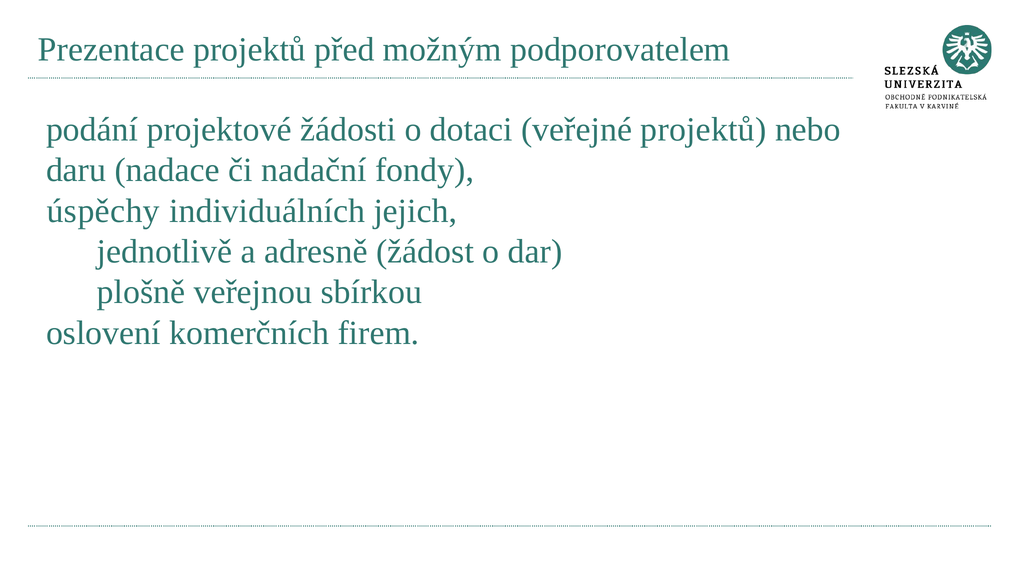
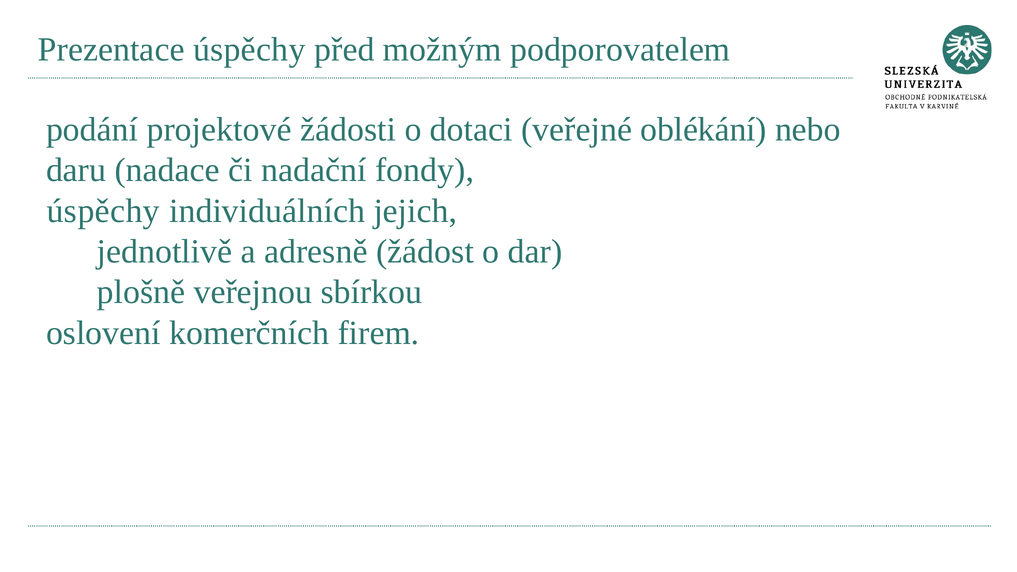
Prezentace projektů: projektů -> úspěchy
veřejné projektů: projektů -> oblékání
